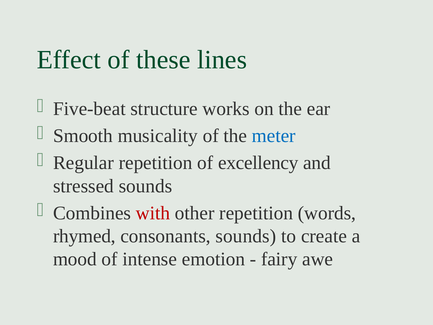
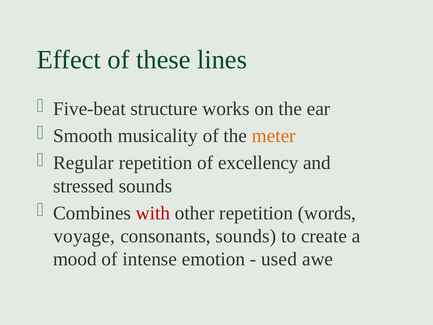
meter colour: blue -> orange
rhymed: rhymed -> voyage
fairy: fairy -> used
